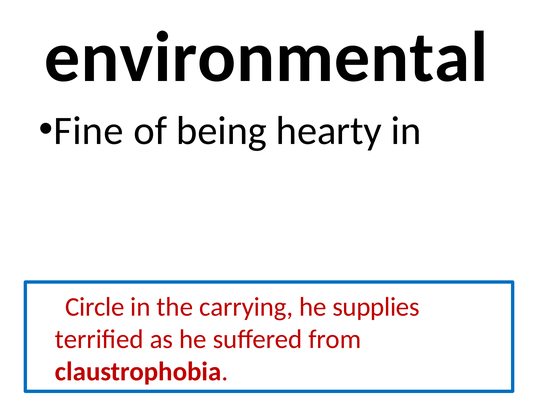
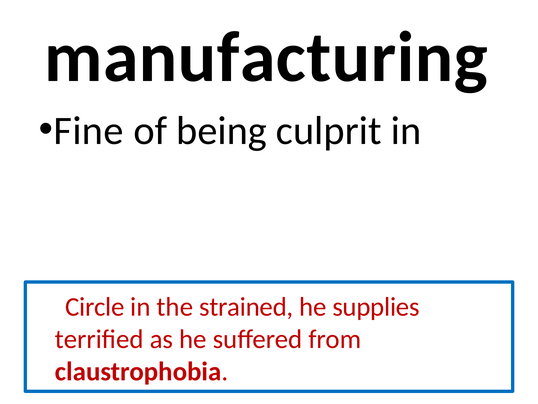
environmental: environmental -> manufacturing
hearty: hearty -> culprit
carrying: carrying -> strained
